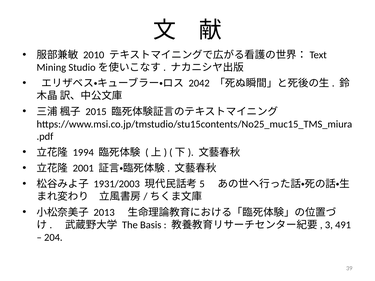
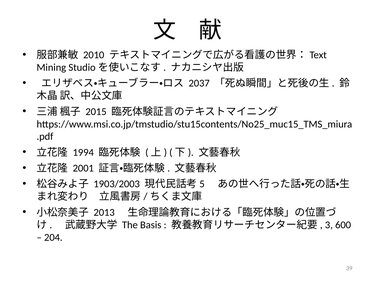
2042: 2042 -> 2037
1931/2003: 1931/2003 -> 1903/2003
491: 491 -> 600
